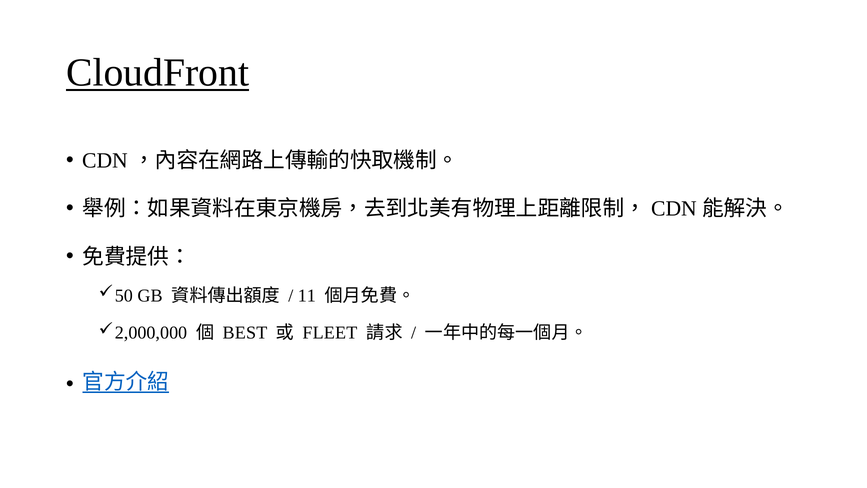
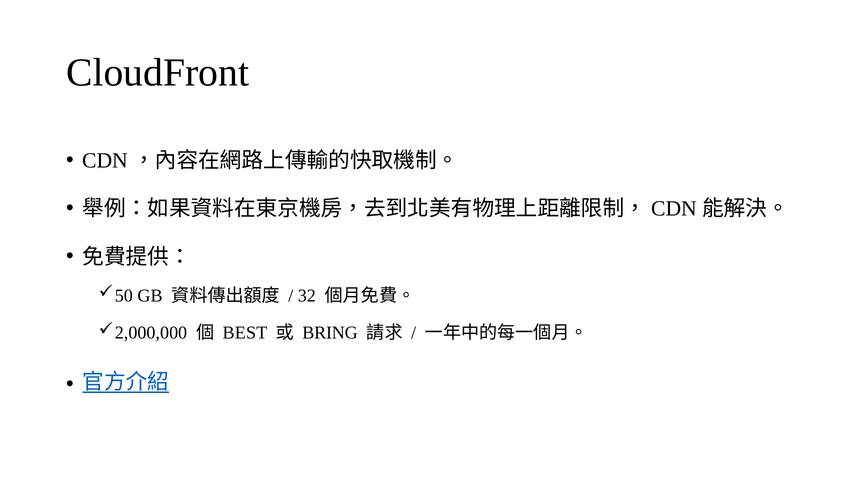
CloudFront underline: present -> none
11: 11 -> 32
FLEET: FLEET -> BRING
